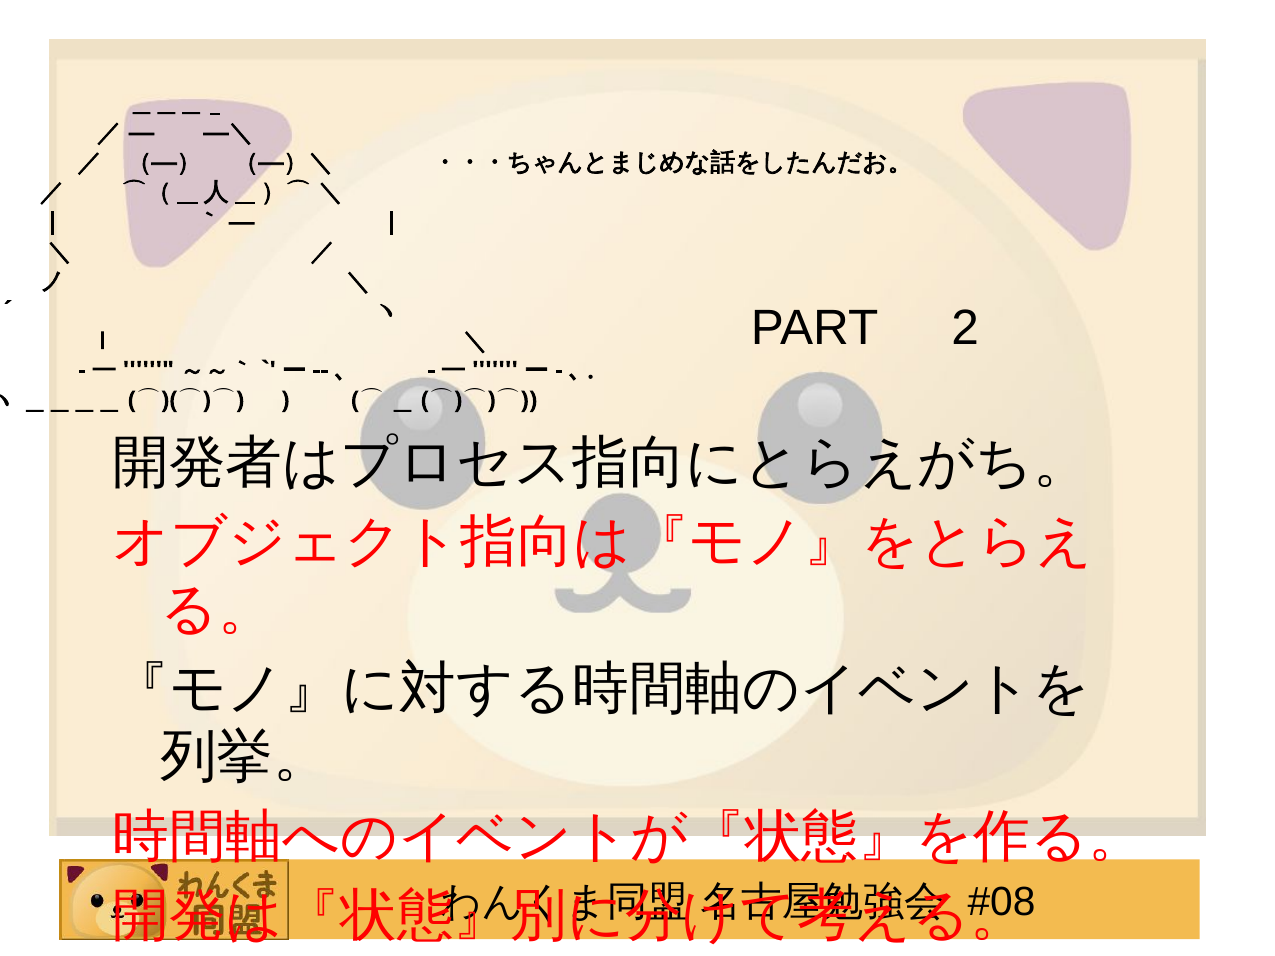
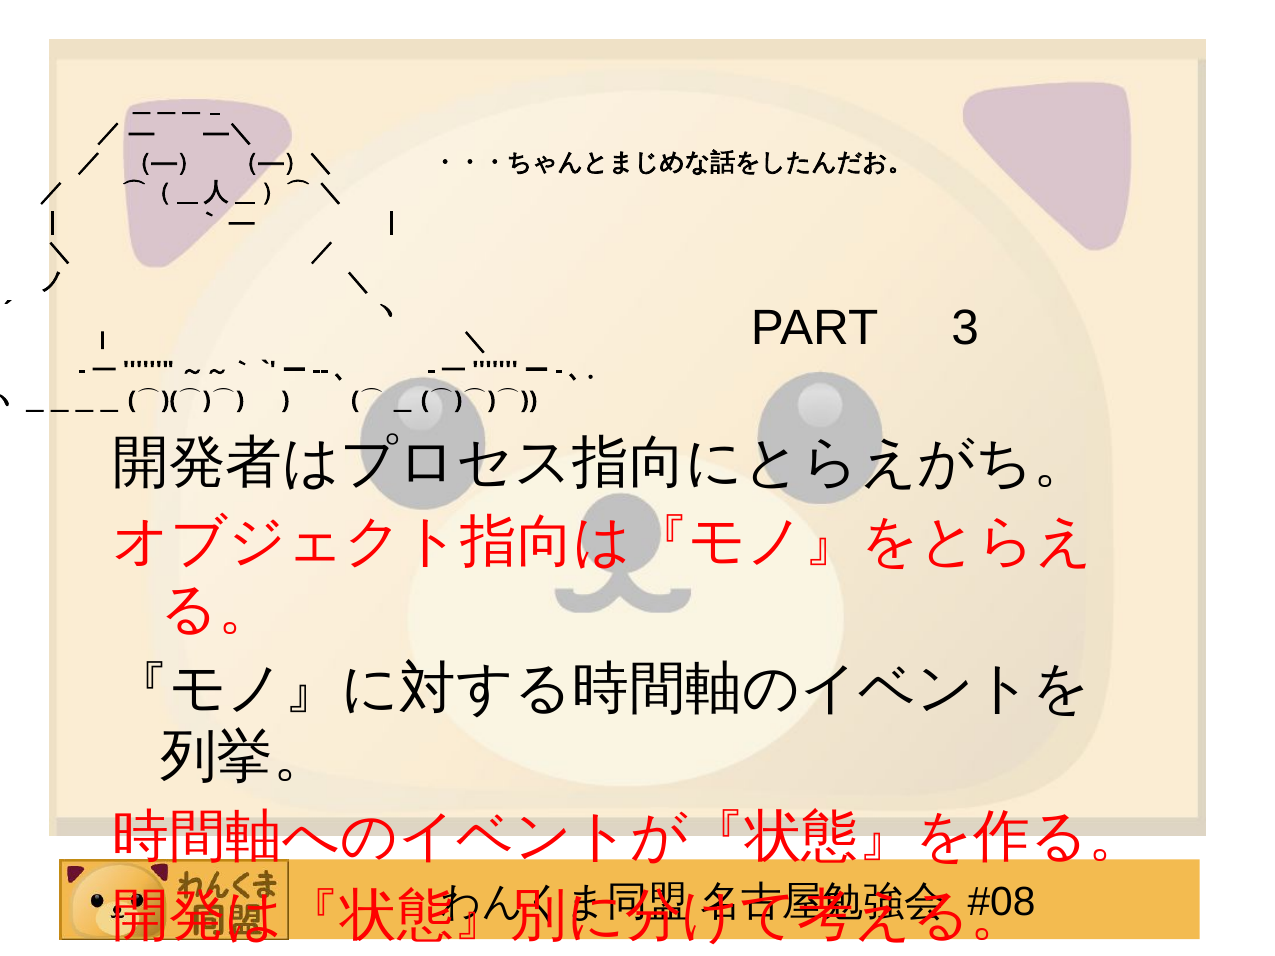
2: 2 -> 3
